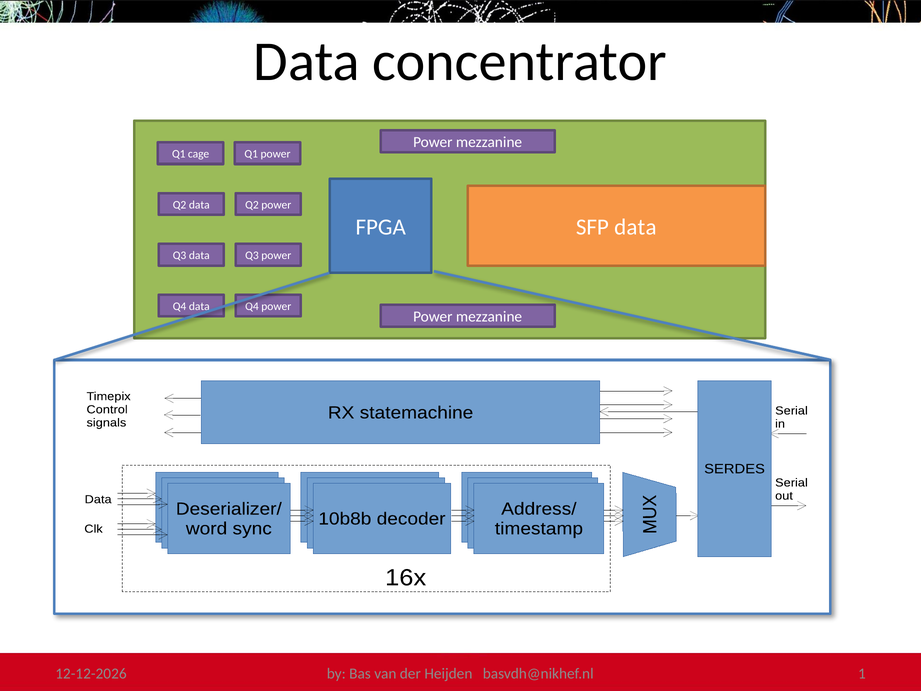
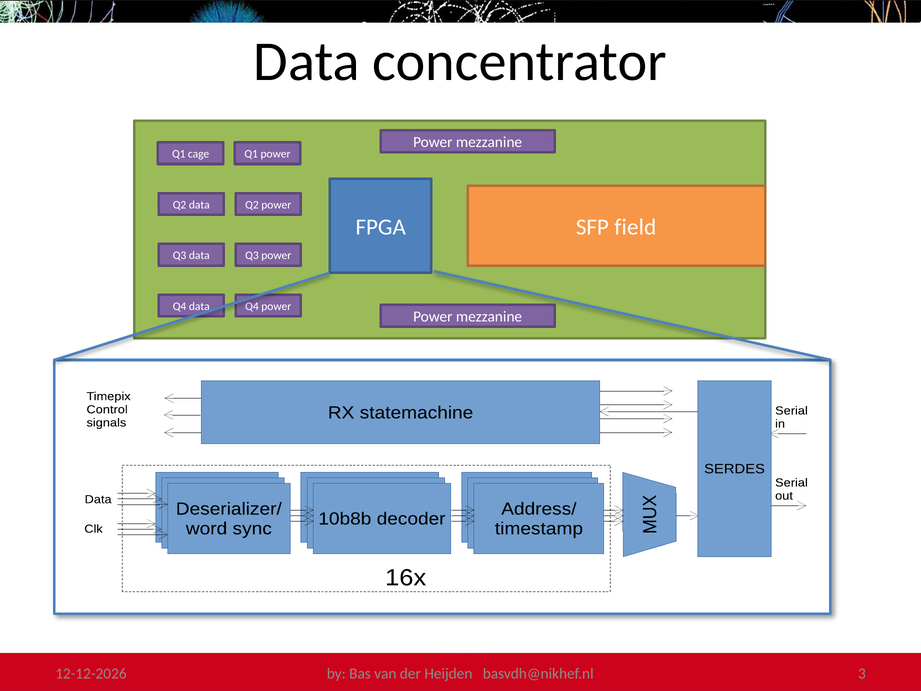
SFP data: data -> field
1: 1 -> 3
